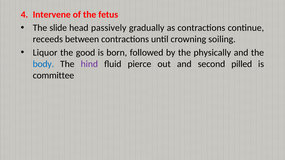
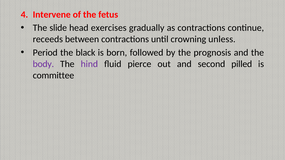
passively: passively -> exercises
soiling: soiling -> unless
Liquor: Liquor -> Period
good: good -> black
physically: physically -> prognosis
body colour: blue -> purple
